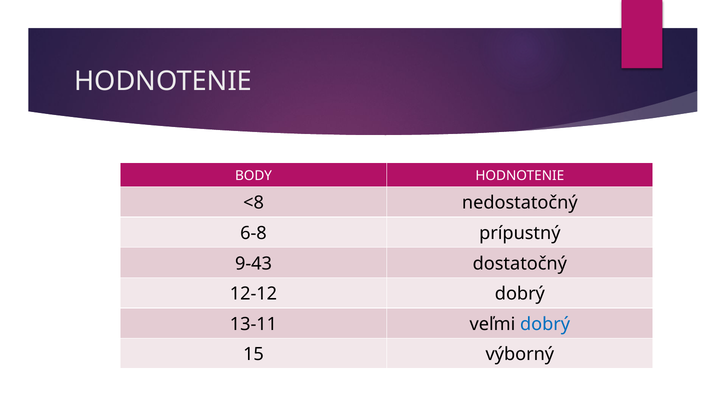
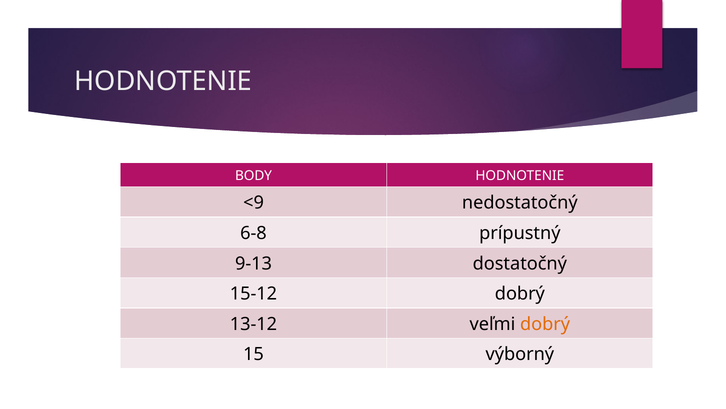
<8: <8 -> <9
9-43: 9-43 -> 9-13
12-12: 12-12 -> 15-12
13-11: 13-11 -> 13-12
dobrý at (545, 324) colour: blue -> orange
